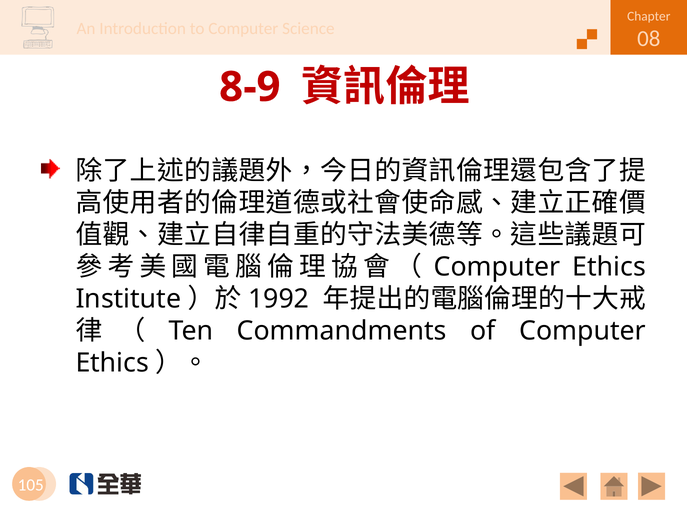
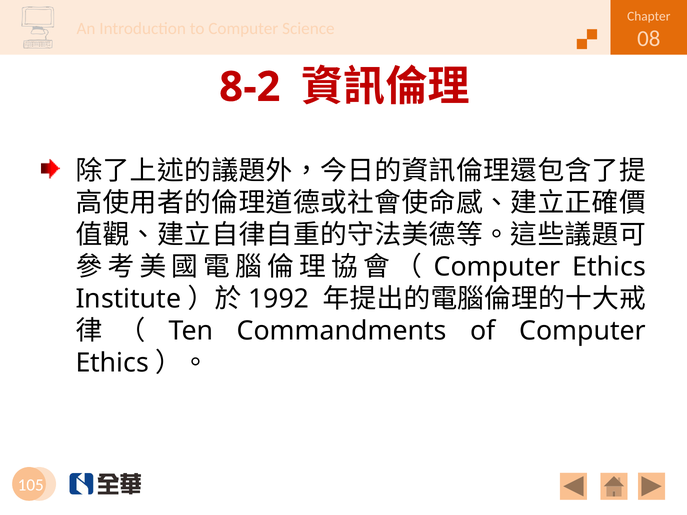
8-9: 8-9 -> 8-2
